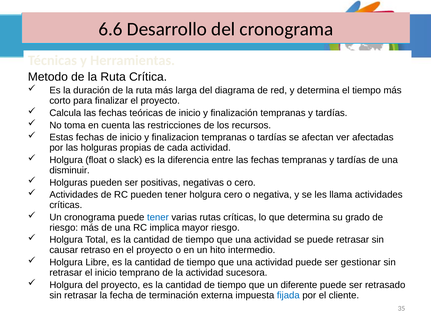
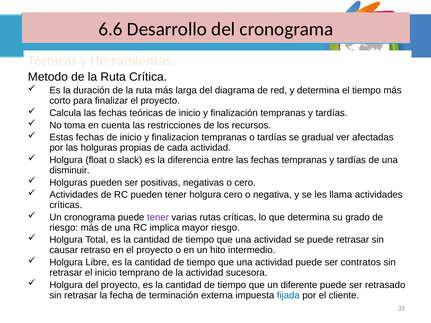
afectan: afectan -> gradual
tener at (158, 217) colour: blue -> purple
gestionar: gestionar -> contratos
